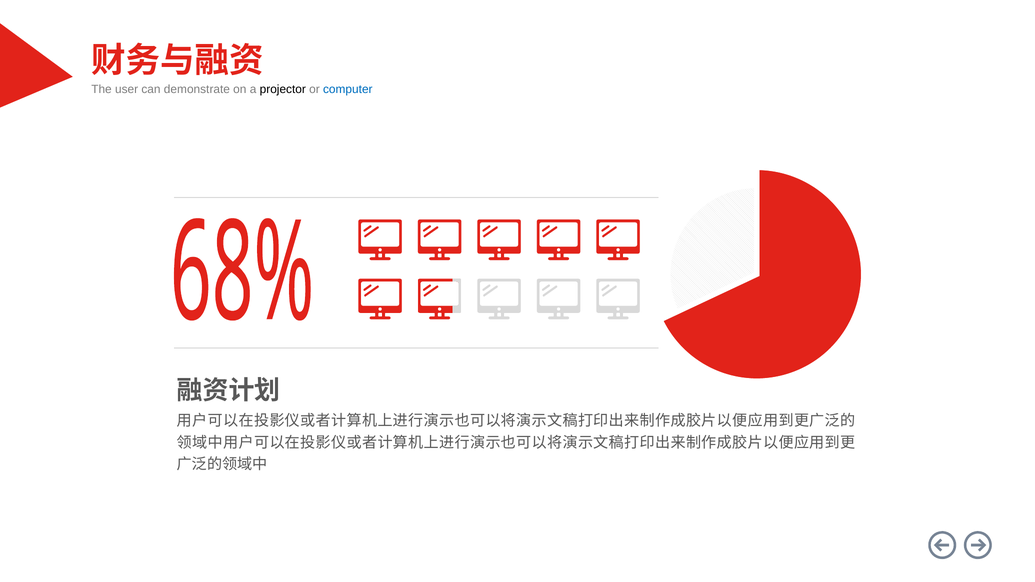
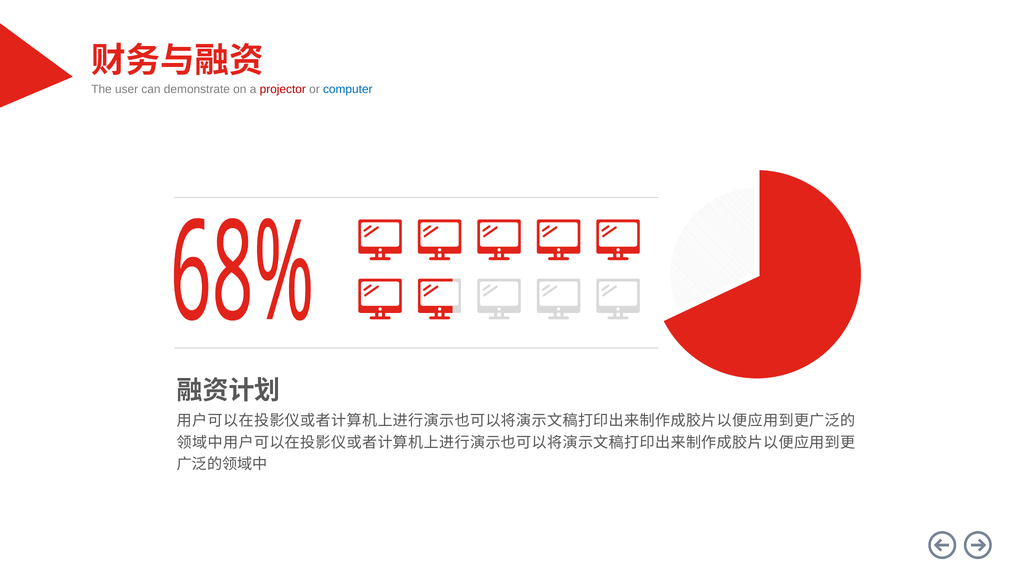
projector colour: black -> red
